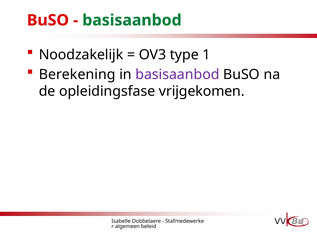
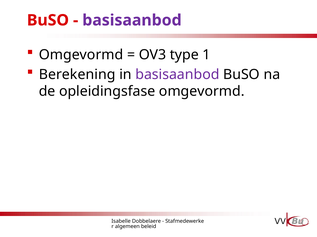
basisaanbod at (132, 20) colour: green -> purple
Noodzakelijk at (81, 55): Noodzakelijk -> Omgevormd
opleidingsfase vrijgekomen: vrijgekomen -> omgevormd
